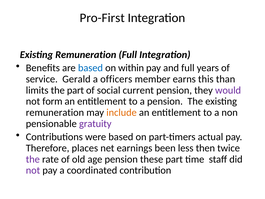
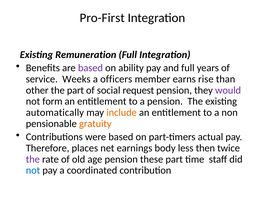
based at (90, 68) colour: blue -> purple
within: within -> ability
Gerald: Gerald -> Weeks
this: this -> rise
limits: limits -> other
current: current -> request
remuneration at (55, 112): remuneration -> automatically
gratuity colour: purple -> orange
been: been -> body
not at (33, 170) colour: purple -> blue
